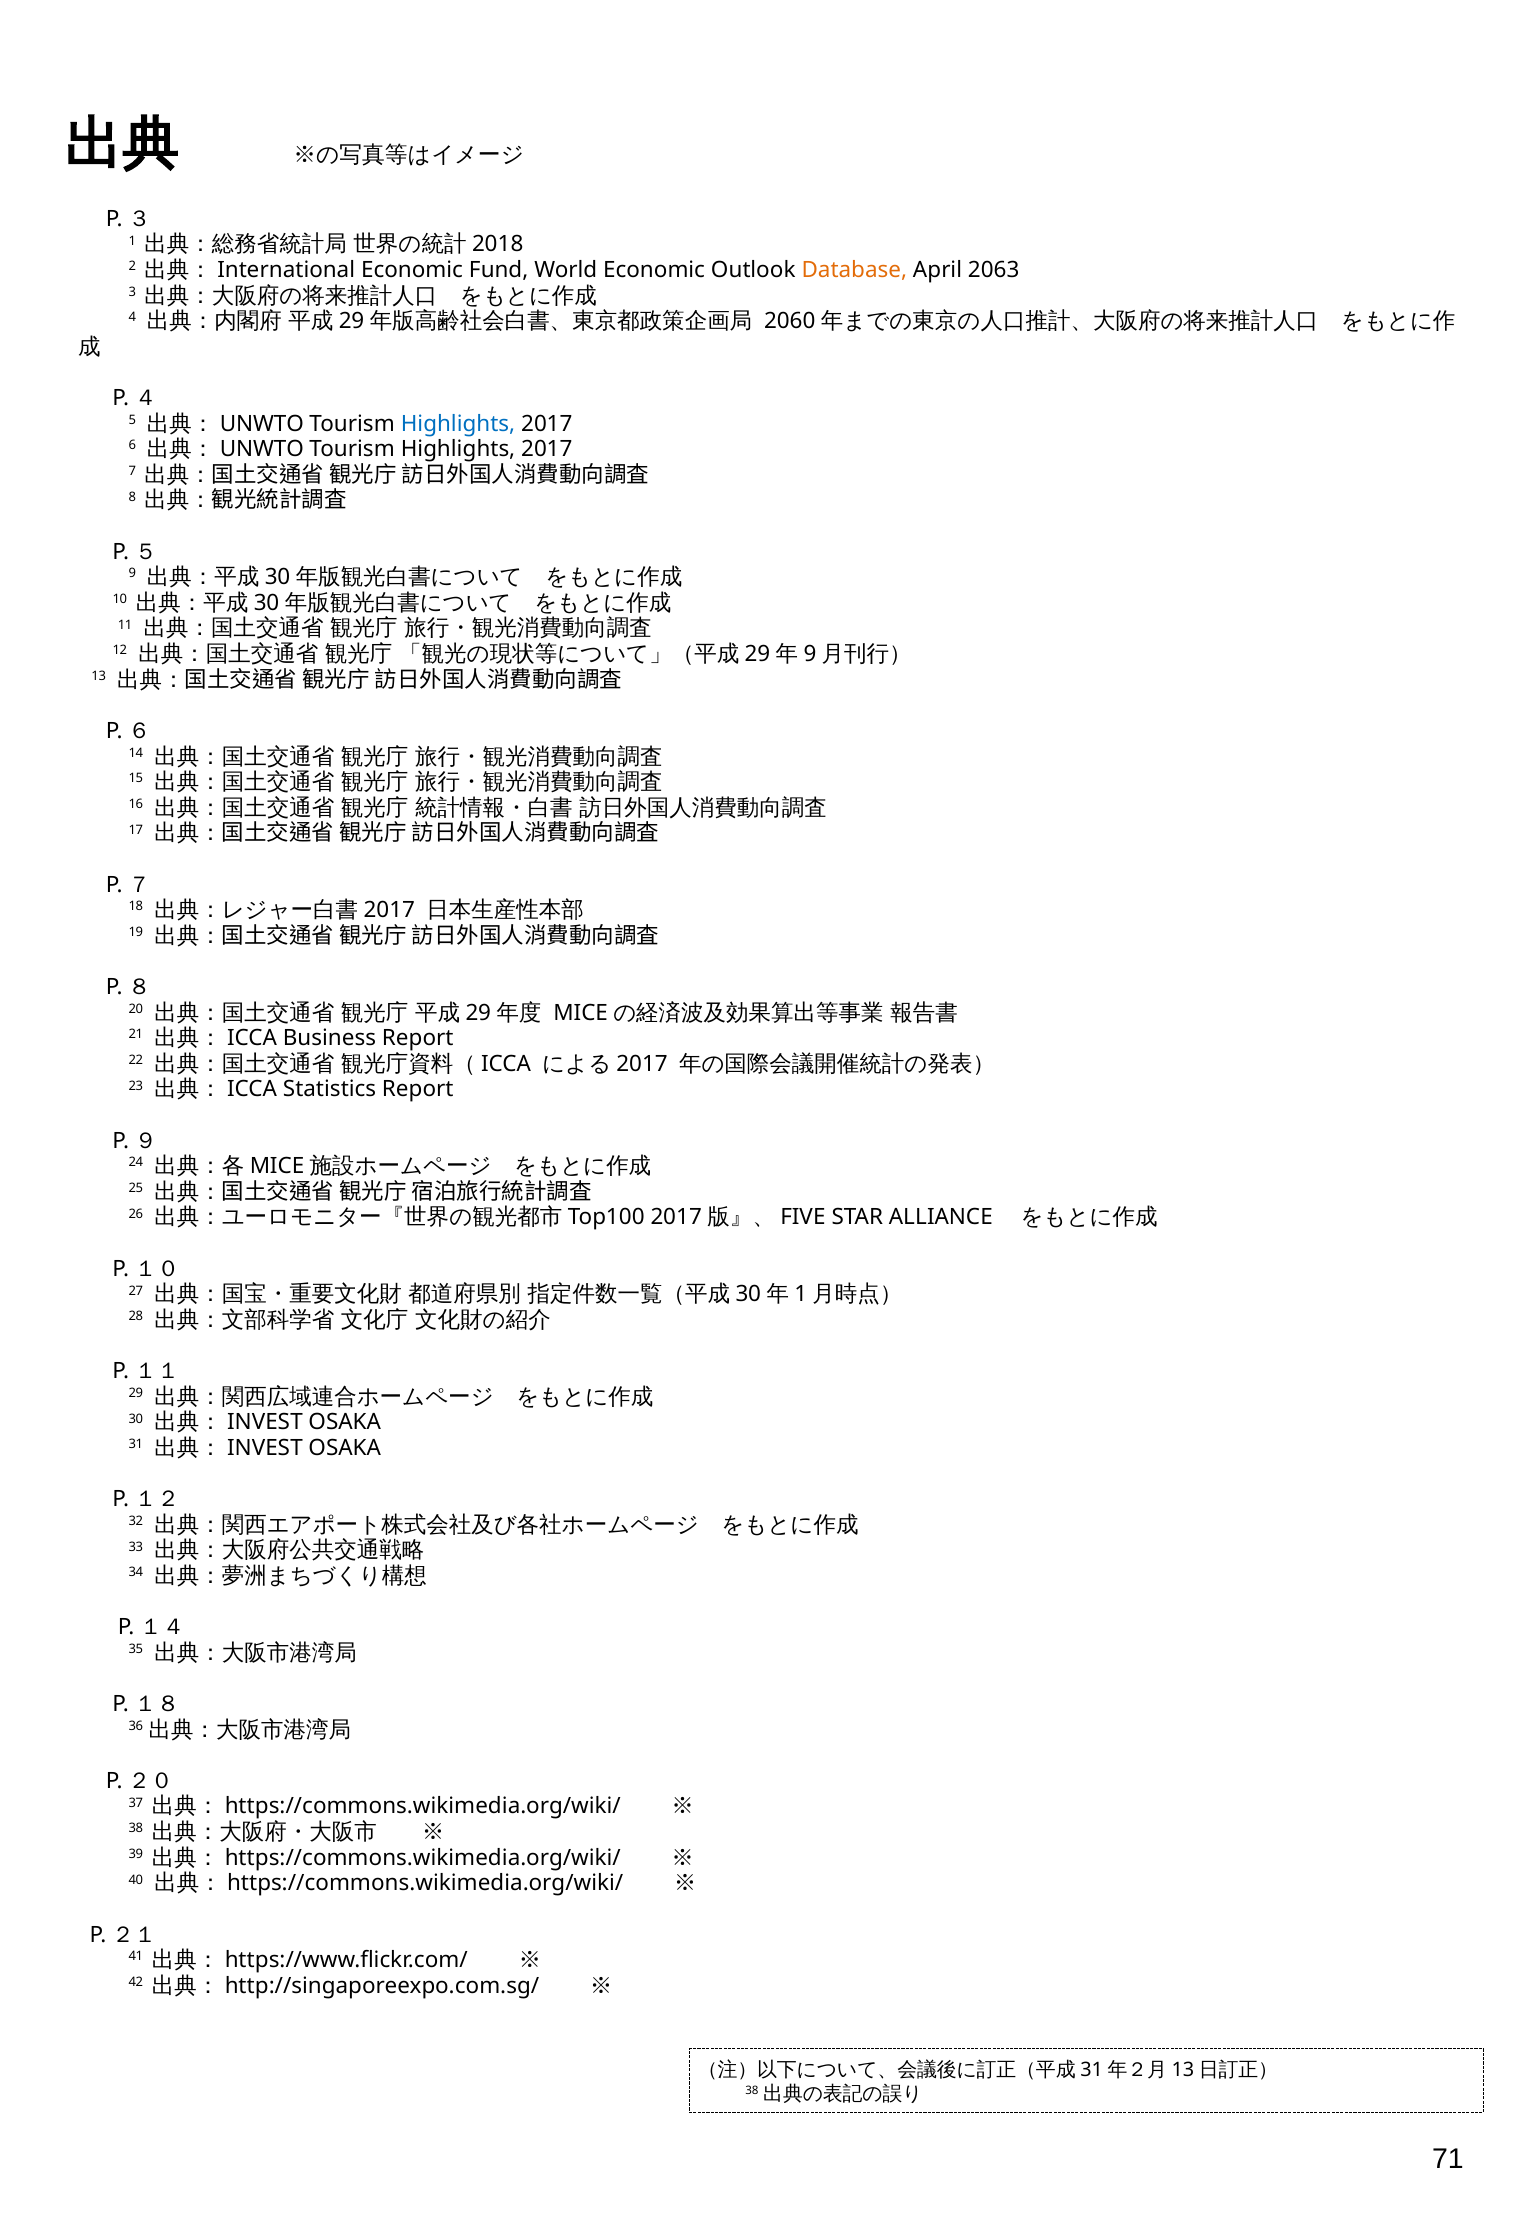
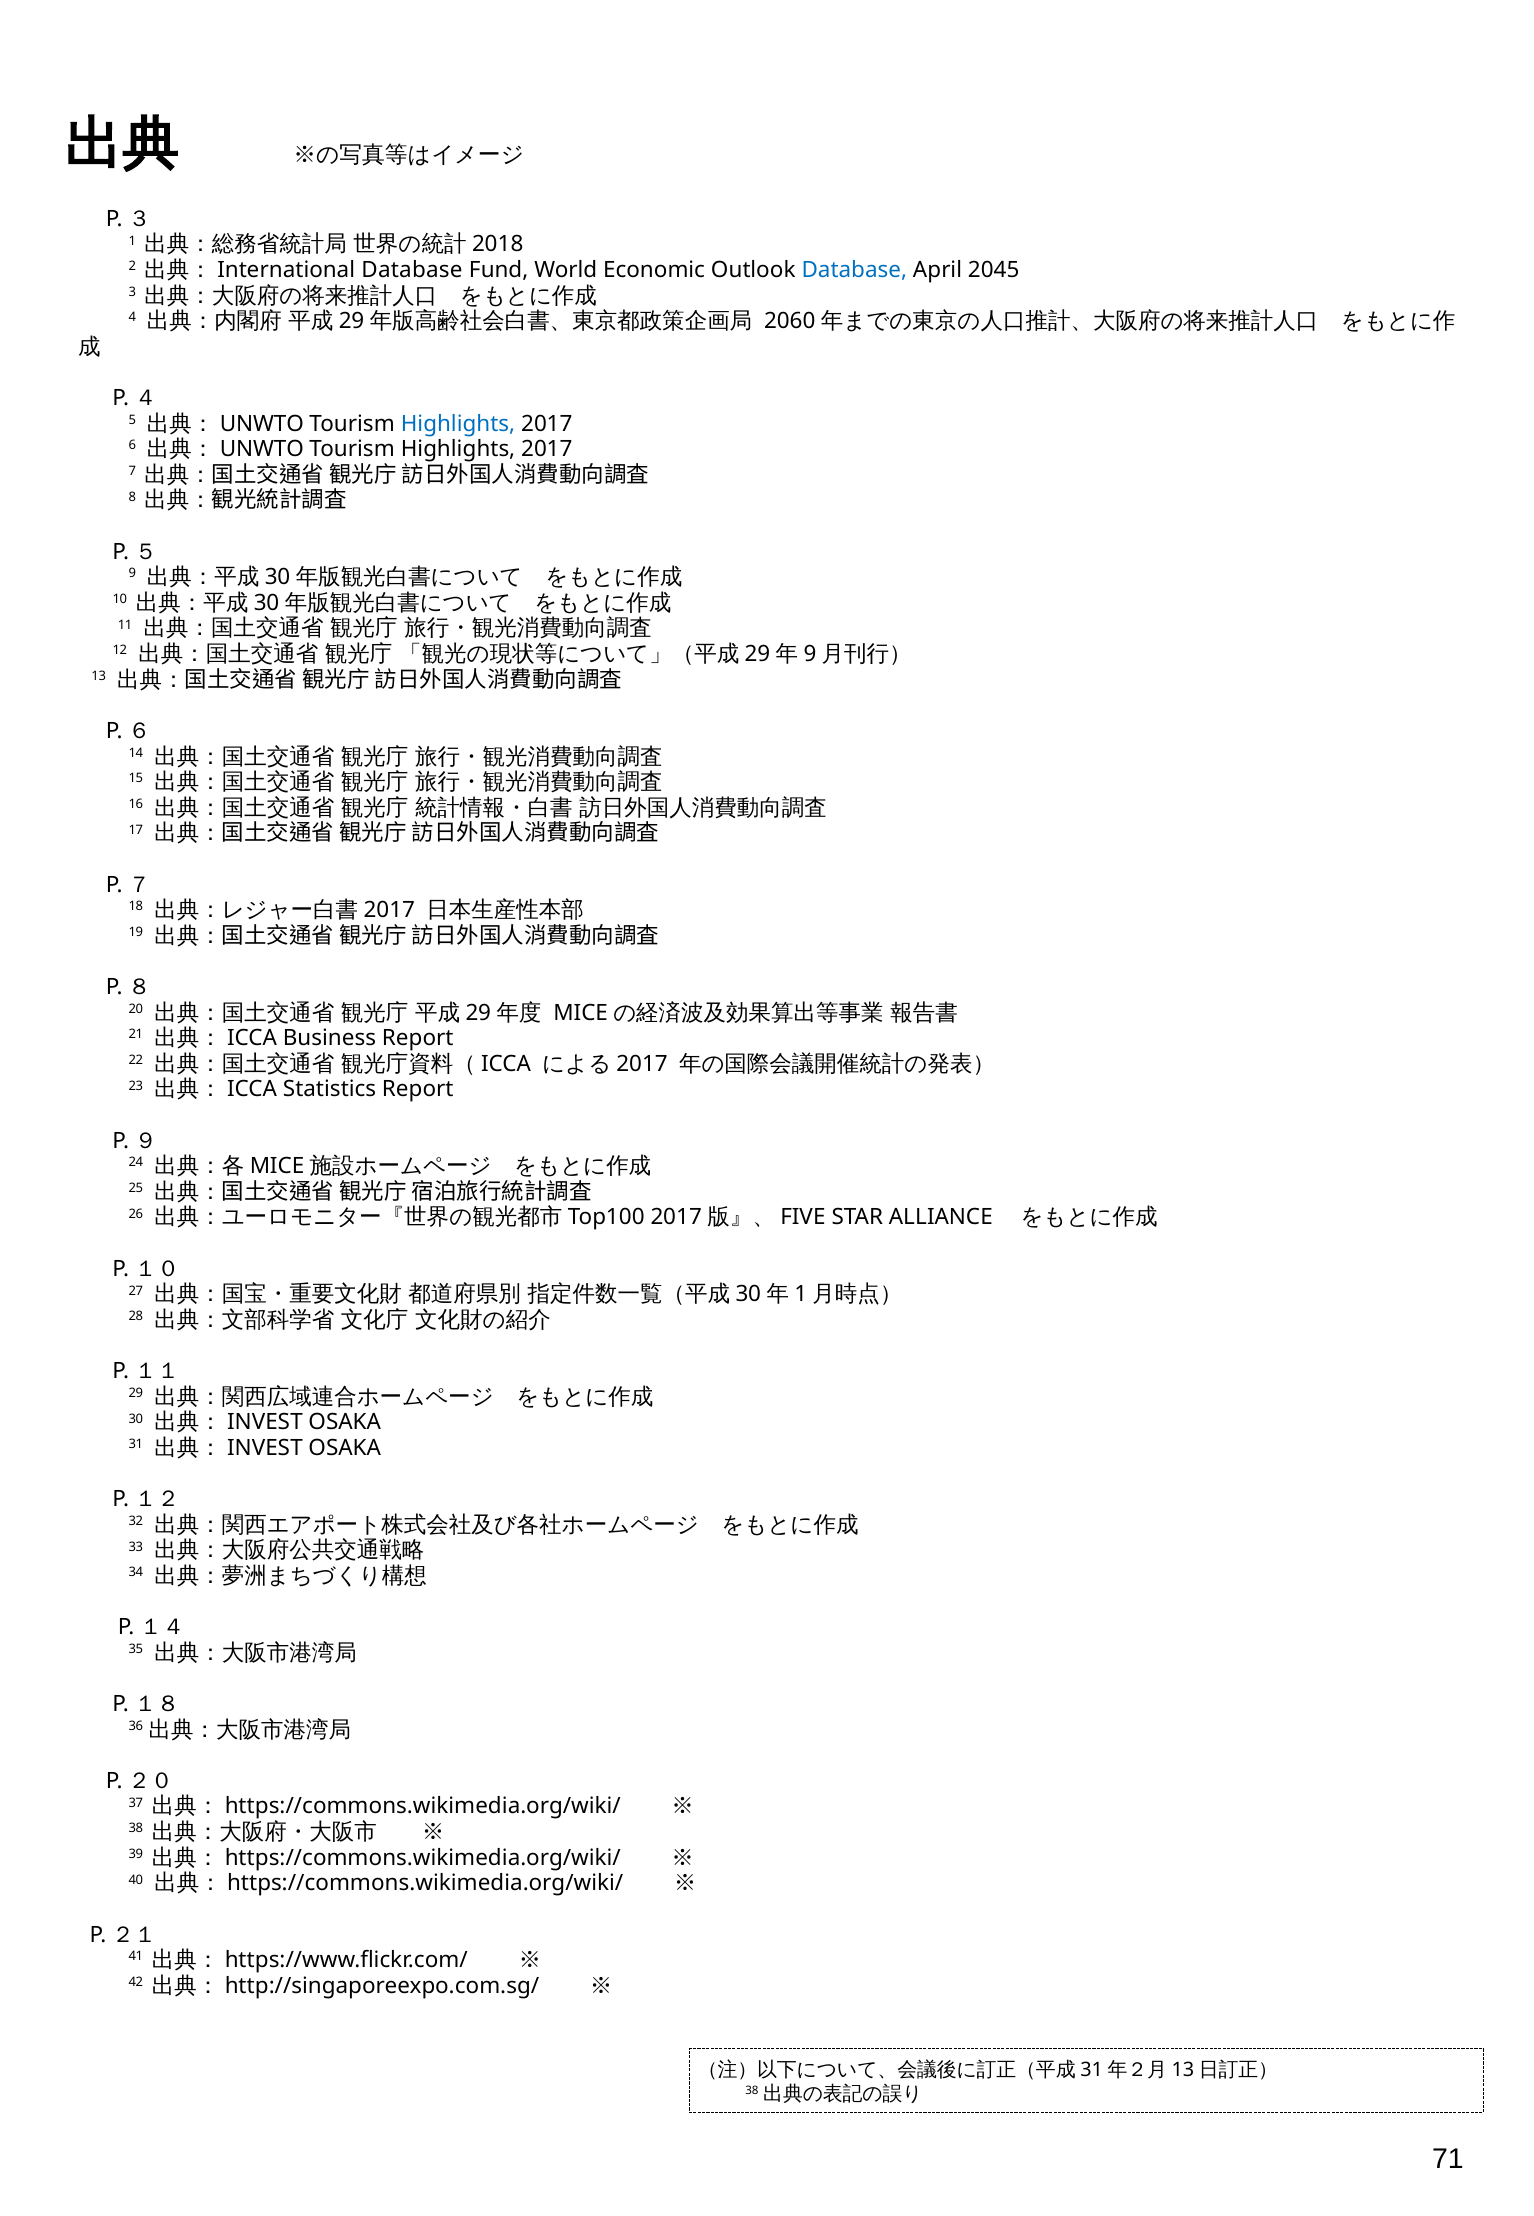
Economic at (412, 270): Economic -> Database
Database at (854, 270) colour: orange -> blue
2063: 2063 -> 2045
